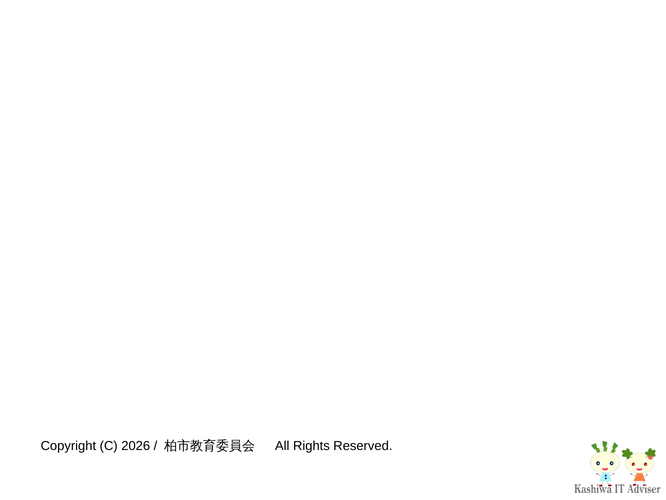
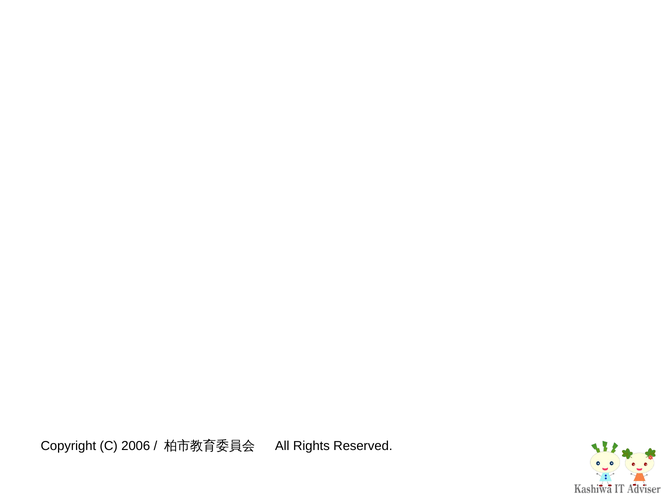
2026: 2026 -> 2006
